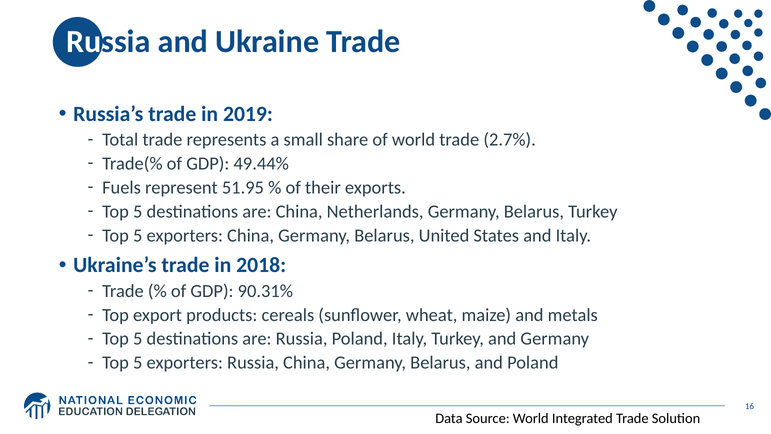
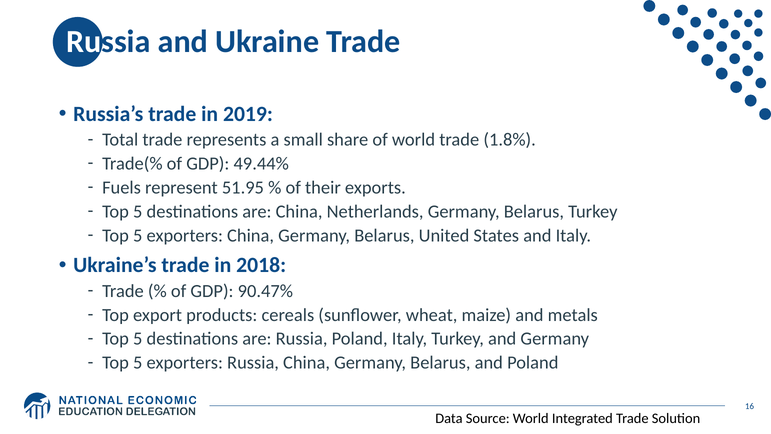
2.7%: 2.7% -> 1.8%
90.31%: 90.31% -> 90.47%
